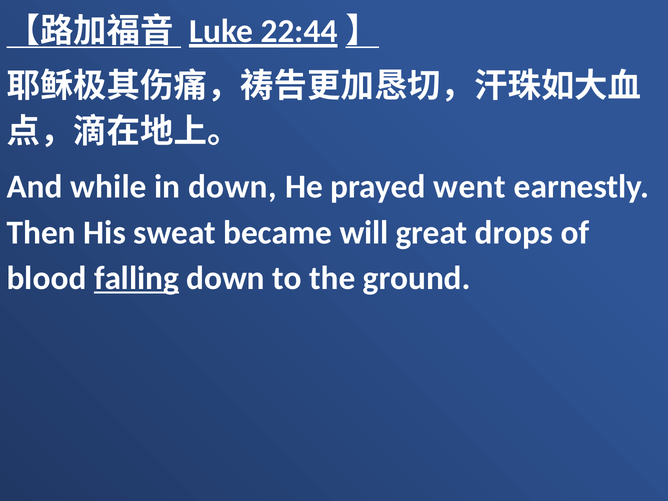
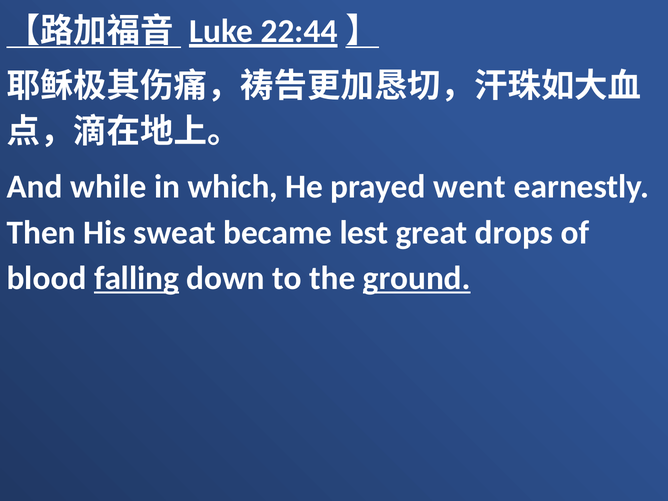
in down: down -> which
will: will -> lest
ground underline: none -> present
